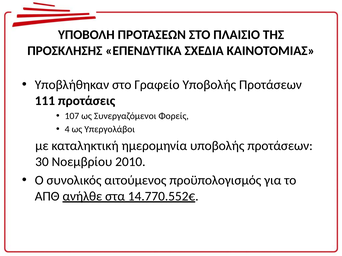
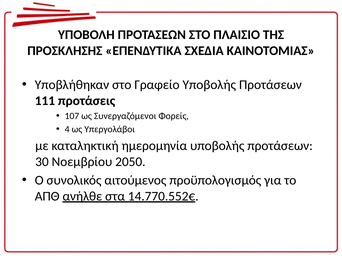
2010: 2010 -> 2050
